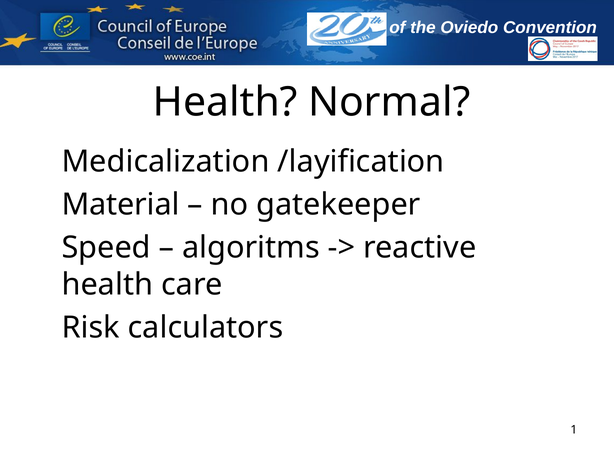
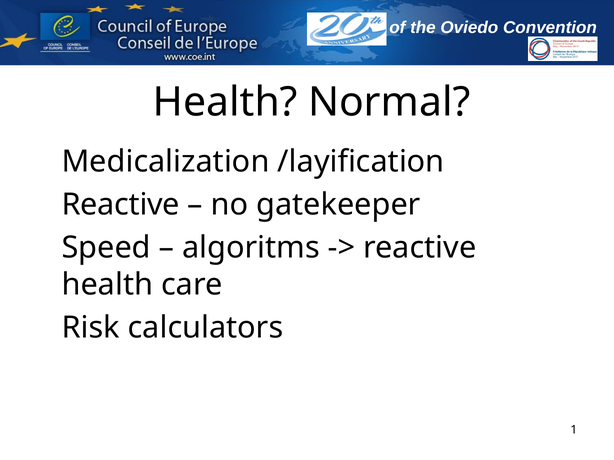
Material at (121, 205): Material -> Reactive
